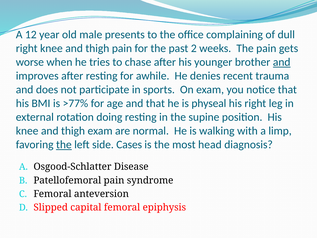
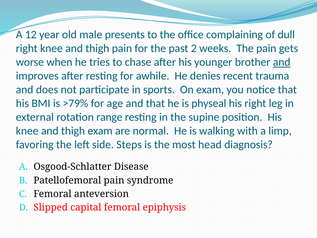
>77%: >77% -> >79%
doing: doing -> range
the at (64, 145) underline: present -> none
Cases: Cases -> Steps
